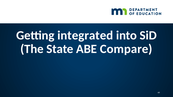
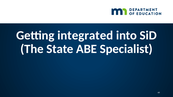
Compare: Compare -> Specialist
